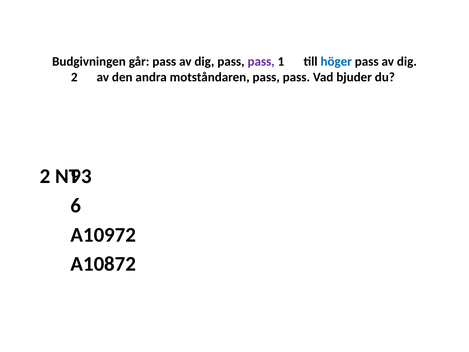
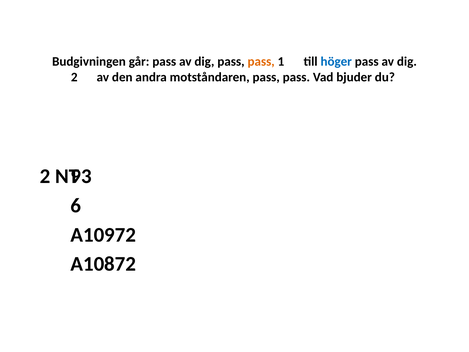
pass at (261, 61) colour: purple -> orange
